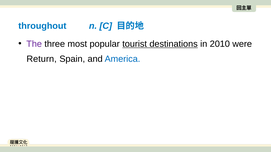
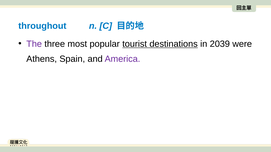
2010: 2010 -> 2039
Return: Return -> Athens
America colour: blue -> purple
